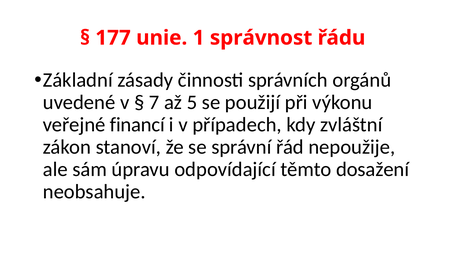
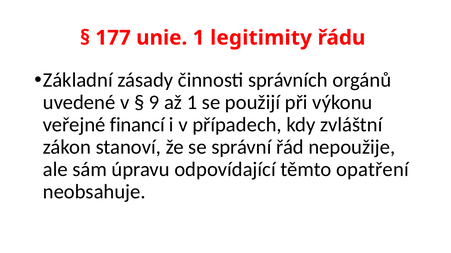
správnost: správnost -> legitimity
7: 7 -> 9
až 5: 5 -> 1
dosažení: dosažení -> opatření
